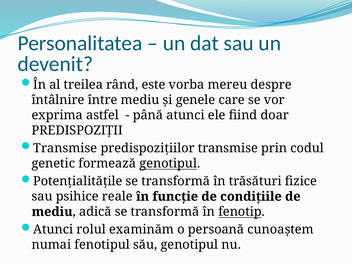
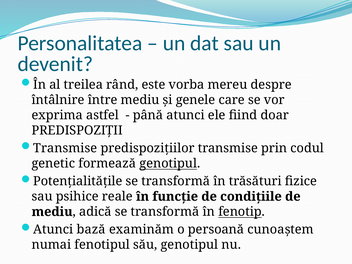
rolul: rolul -> bază
